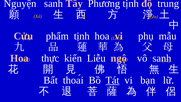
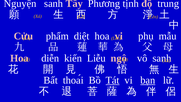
phẩm tịnh: tịnh -> diệt
thực: thực -> diễn
bạn underline: none -> present
